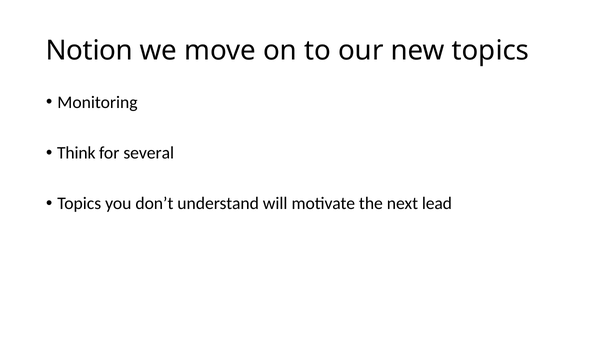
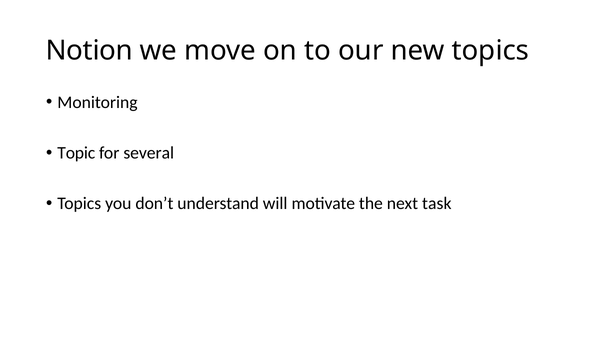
Think: Think -> Topic
lead: lead -> task
